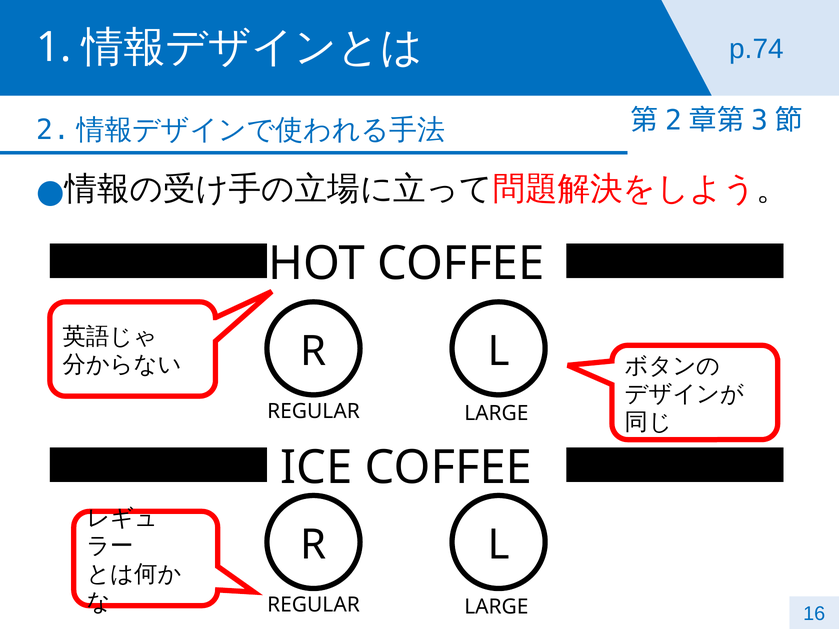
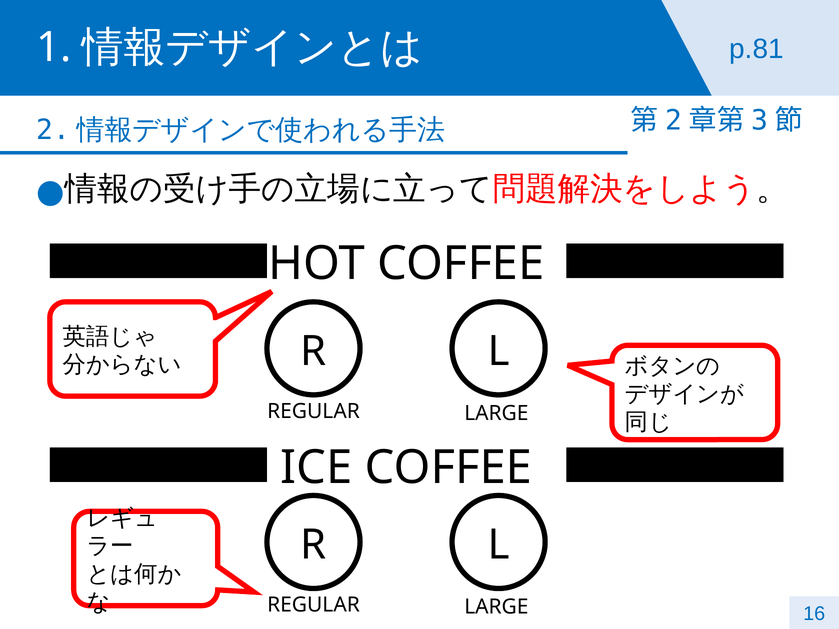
p.74: p.74 -> p.81
